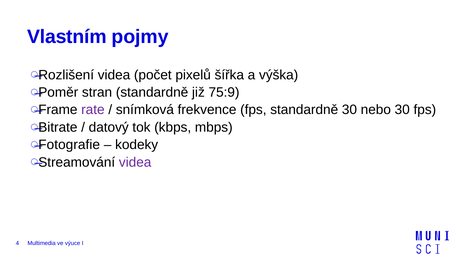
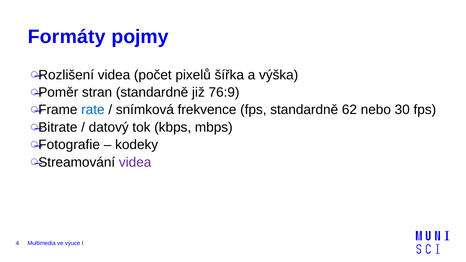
Vlastním: Vlastním -> Formáty
75:9: 75:9 -> 76:9
rate colour: purple -> blue
standardně 30: 30 -> 62
